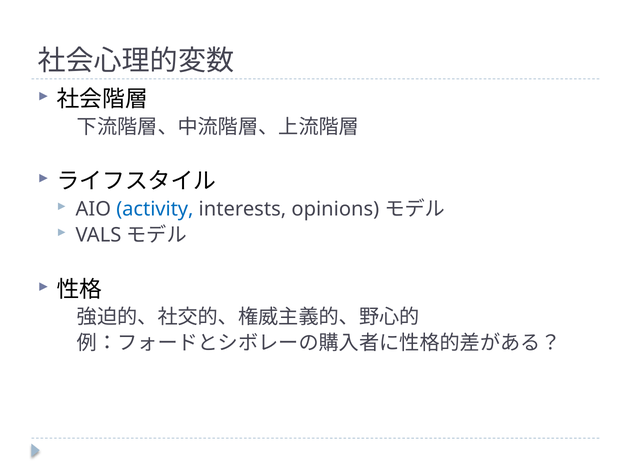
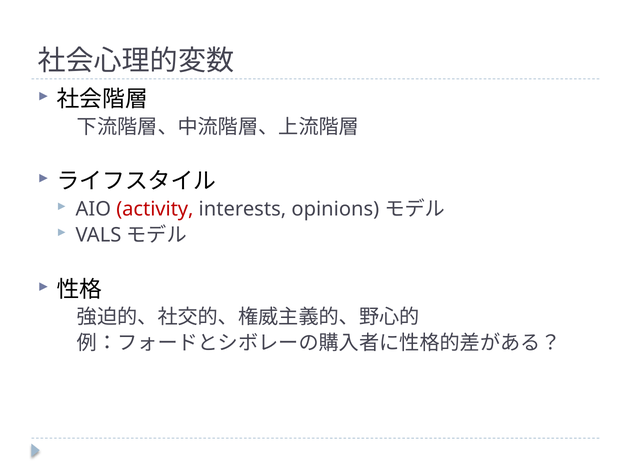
activity colour: blue -> red
